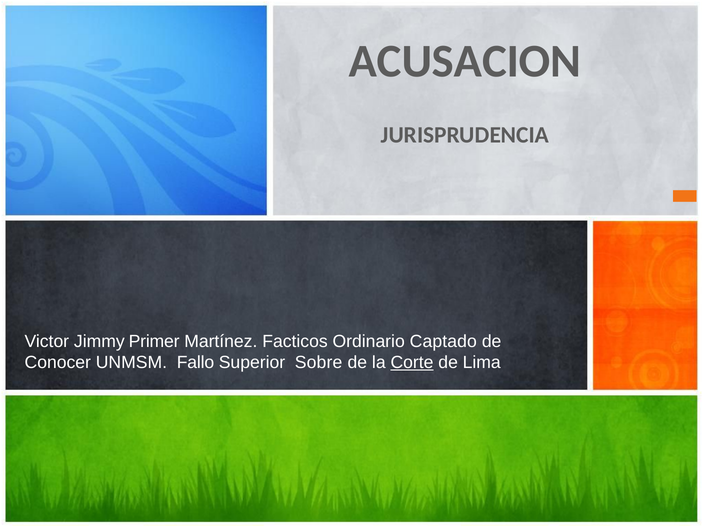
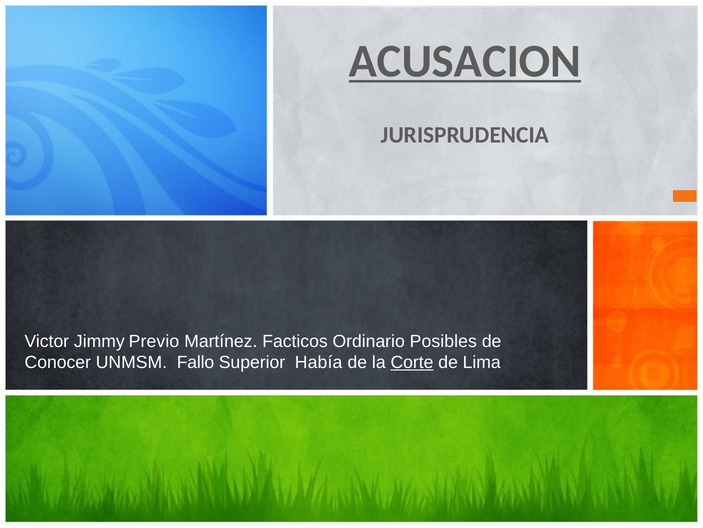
ACUSACION underline: none -> present
Primer: Primer -> Previo
Captado: Captado -> Posibles
Sobre: Sobre -> Había
